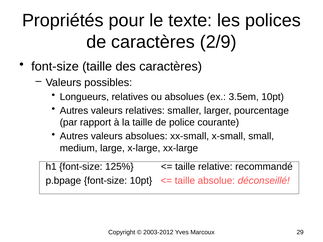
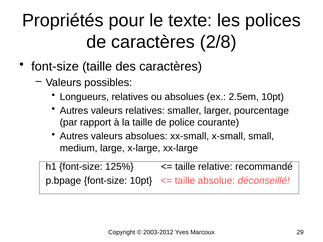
2/9: 2/9 -> 2/8
3.5em: 3.5em -> 2.5em
